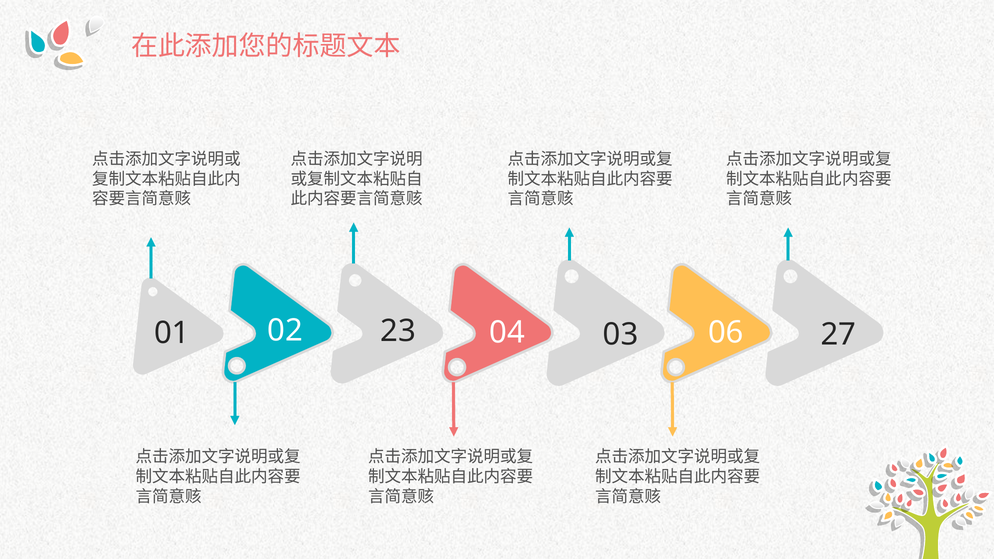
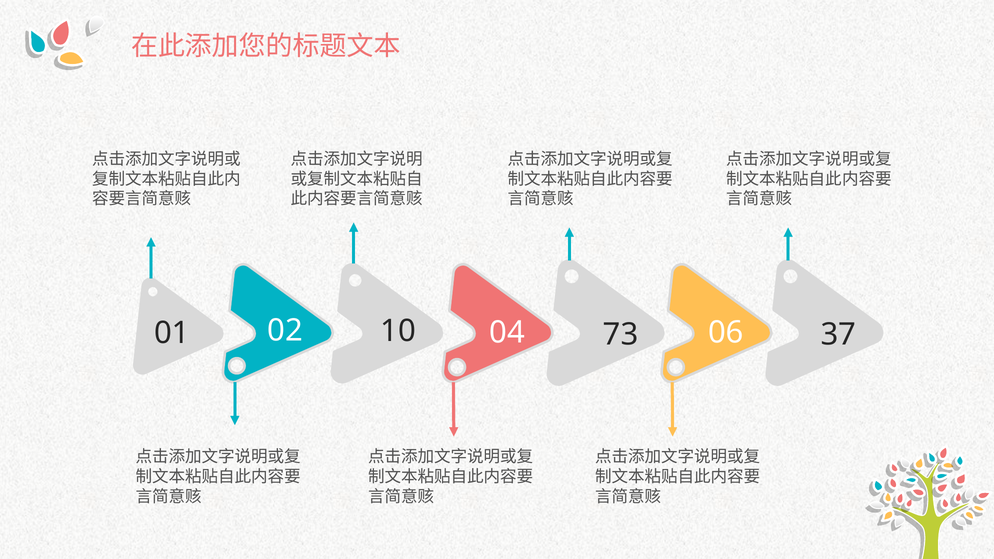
27: 27 -> 37
23: 23 -> 10
03: 03 -> 73
